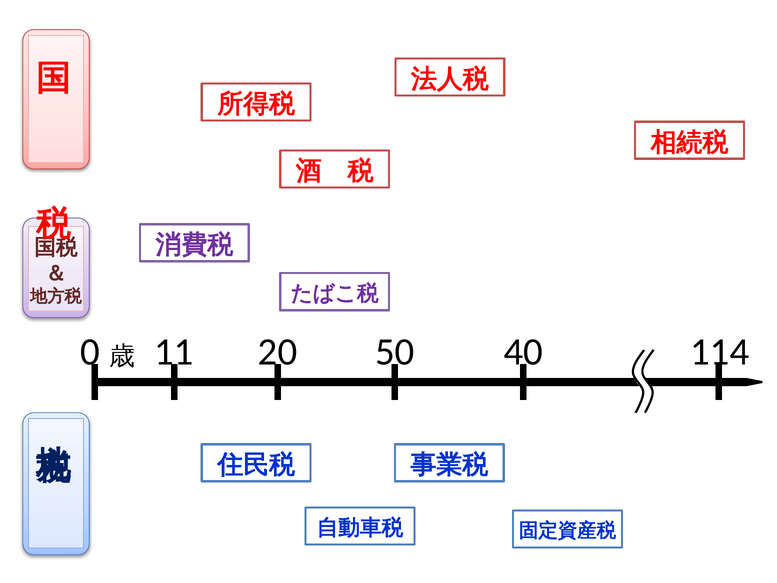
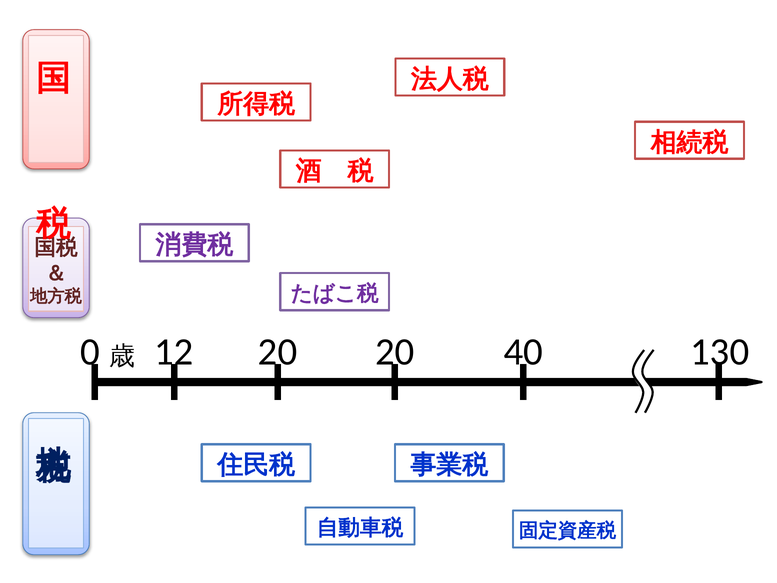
11: 11 -> 12
20 50: 50 -> 20
114: 114 -> 130
